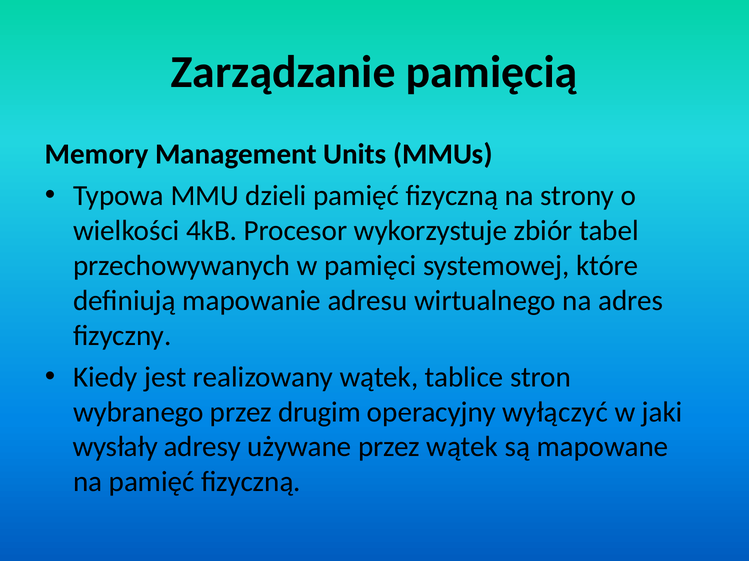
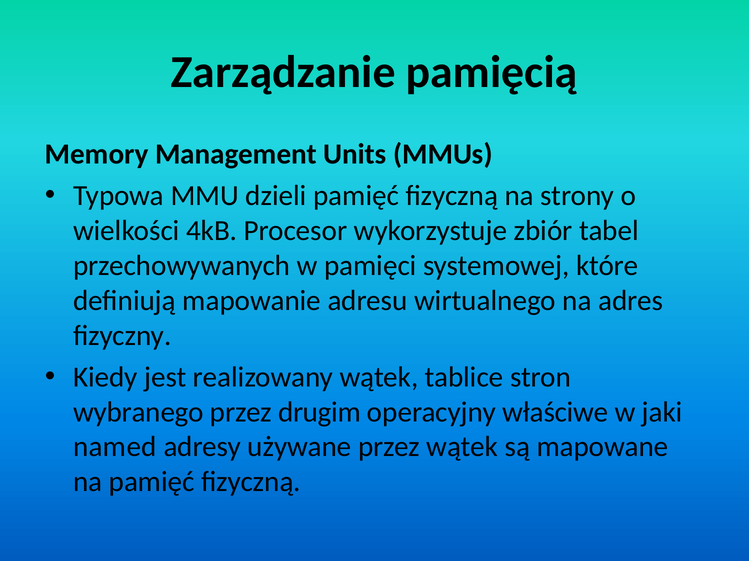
wyłączyć: wyłączyć -> właściwe
wysłały: wysłały -> named
